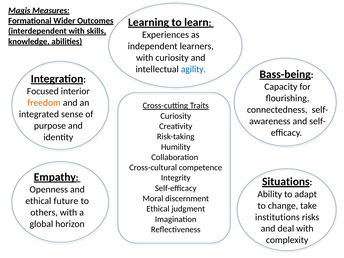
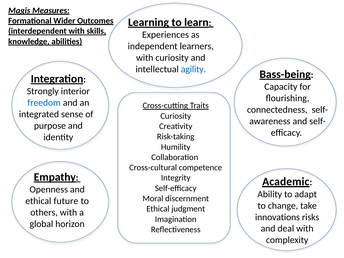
Focused: Focused -> Strongly
freedom colour: orange -> blue
Situations: Situations -> Academic
institutions: institutions -> innovations
